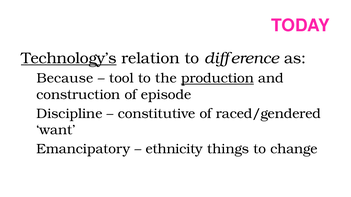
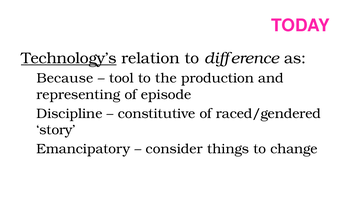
production underline: present -> none
construction: construction -> representing
want: want -> story
ethnicity: ethnicity -> consider
